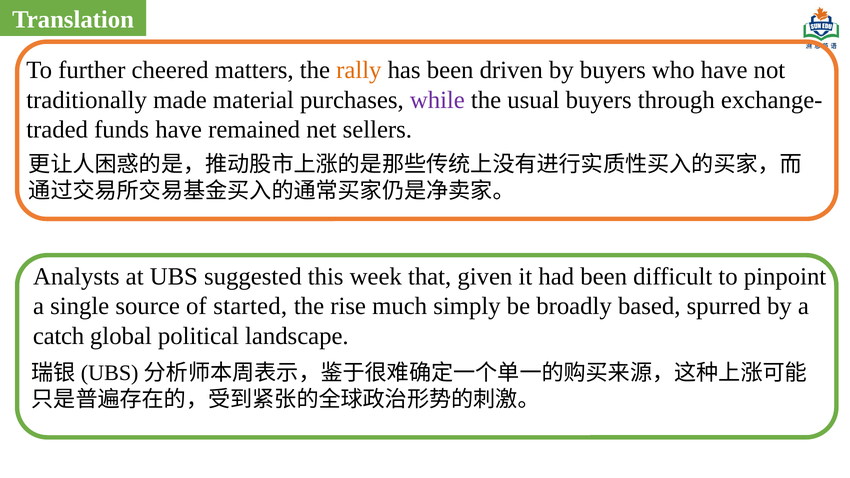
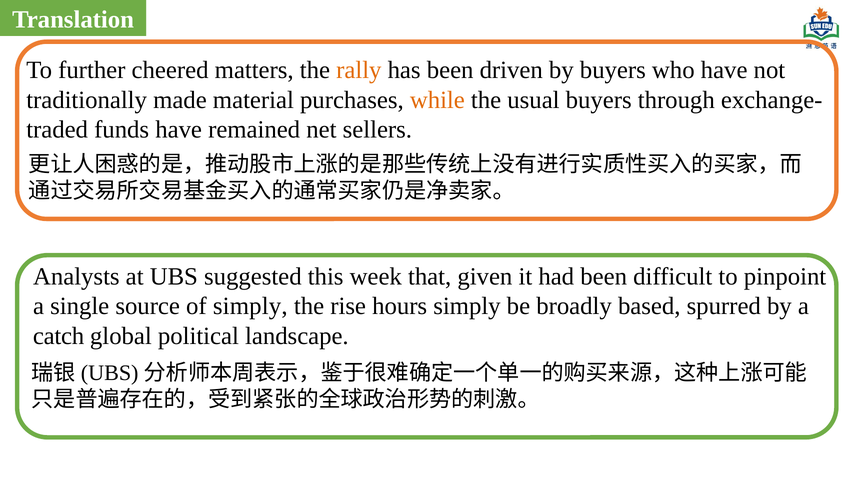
while colour: purple -> orange
of started: started -> simply
much: much -> hours
